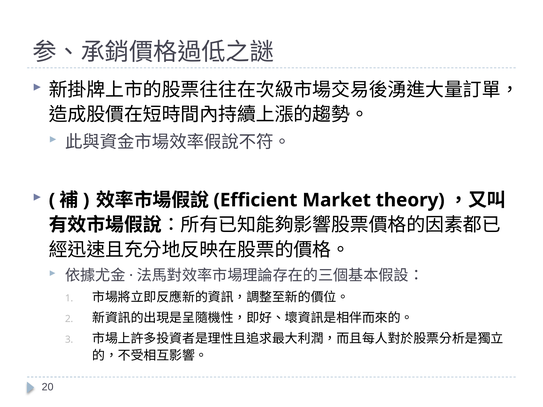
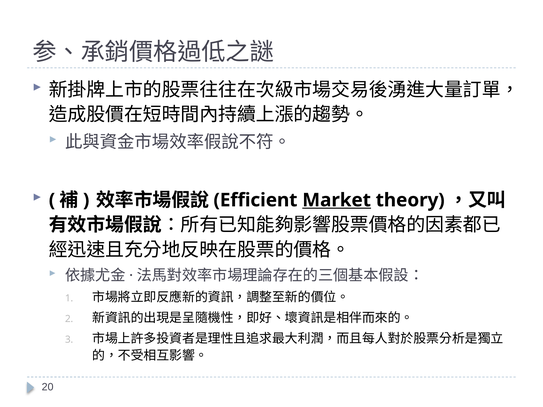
Market underline: none -> present
